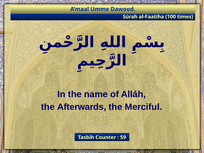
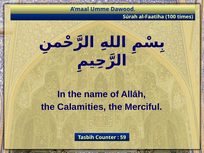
Afterwards: Afterwards -> Calamities
